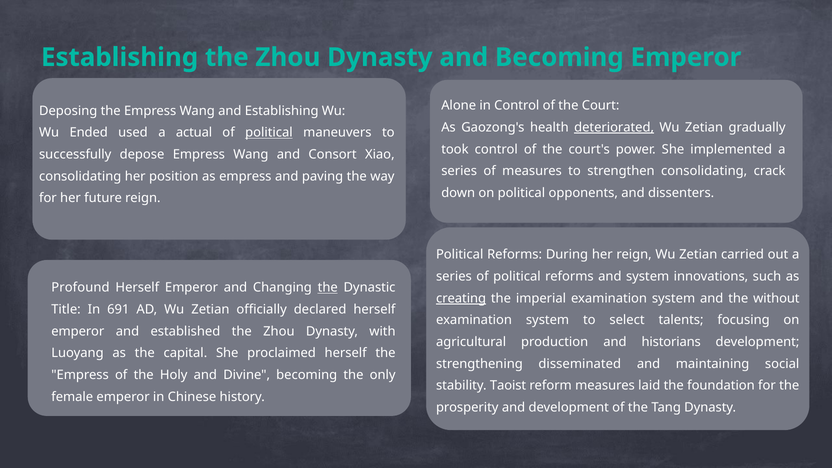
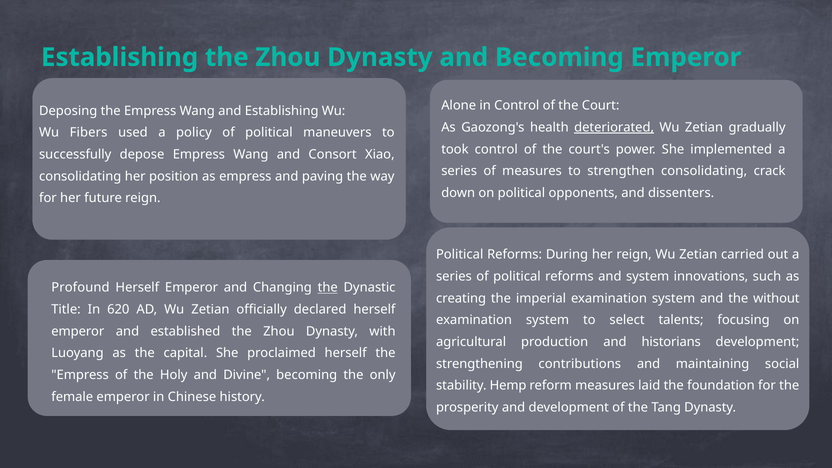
Ended: Ended -> Fibers
actual: actual -> policy
political at (269, 133) underline: present -> none
creating underline: present -> none
691: 691 -> 620
disseminated: disseminated -> contributions
Taoist: Taoist -> Hemp
